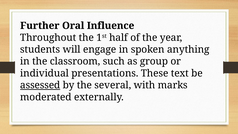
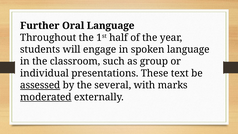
Oral Influence: Influence -> Language
spoken anything: anything -> language
moderated underline: none -> present
